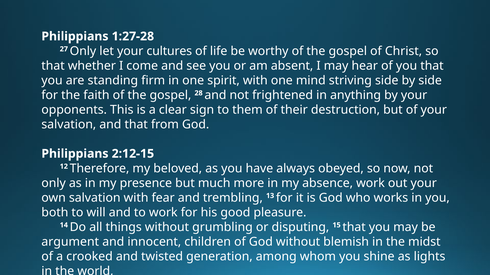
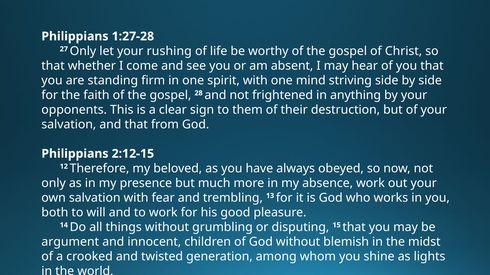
cultures: cultures -> rushing
